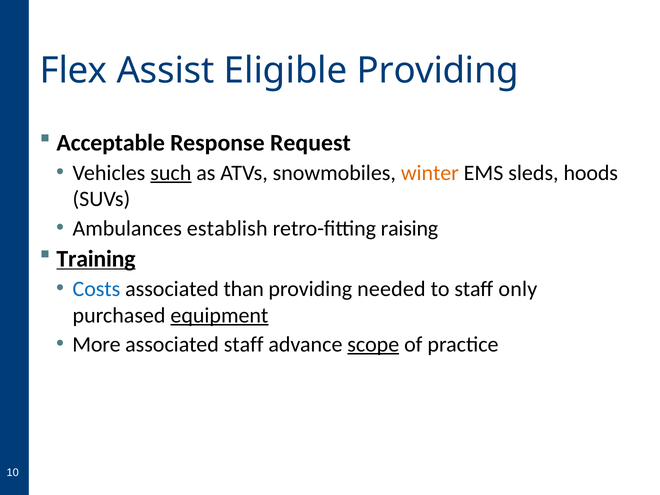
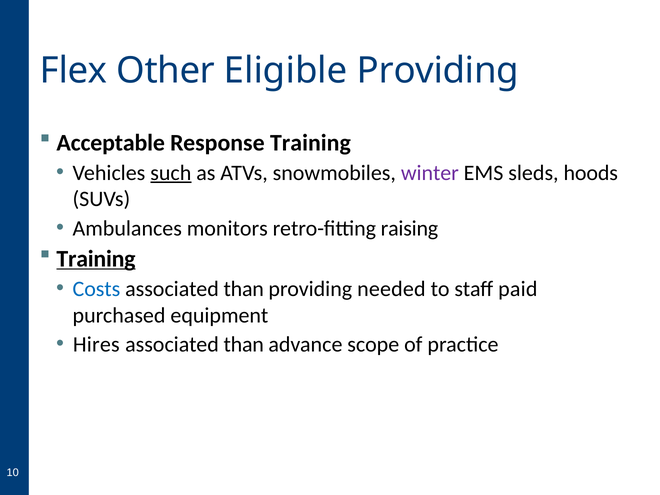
Assist: Assist -> Other
Response Request: Request -> Training
winter colour: orange -> purple
establish: establish -> monitors
only: only -> paid
equipment underline: present -> none
More: More -> Hires
staff at (244, 344): staff -> than
scope underline: present -> none
